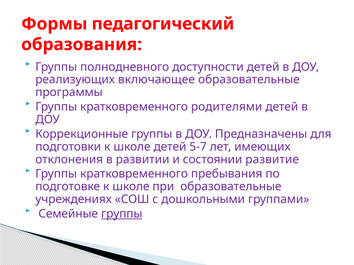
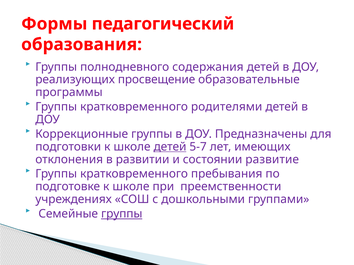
доступности: доступности -> содержания
включающее: включающее -> просвещение
детей at (170, 147) underline: none -> present
при образовательные: образовательные -> преемственности
